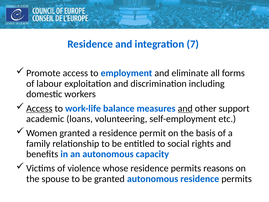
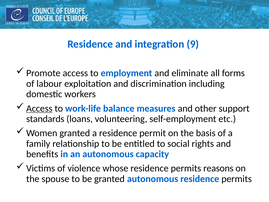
7: 7 -> 9
and at (185, 108) underline: present -> none
academic: academic -> standards
